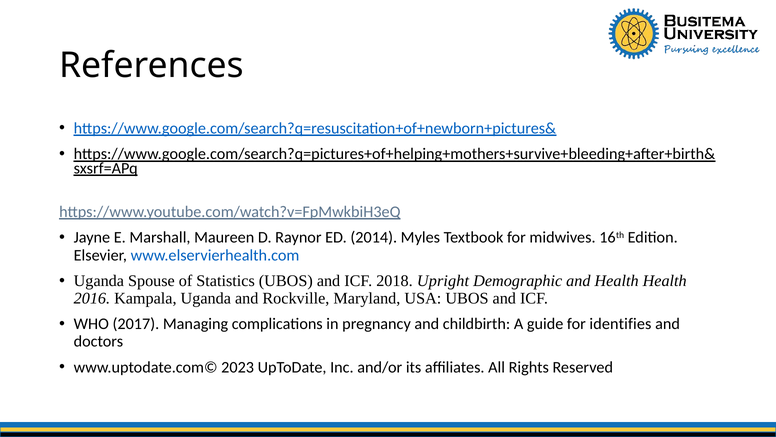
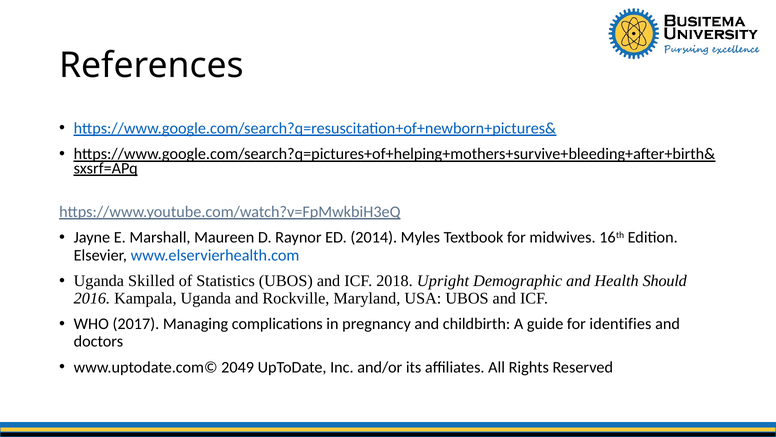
Spouse: Spouse -> Skilled
Health Health: Health -> Should
2023: 2023 -> 2049
